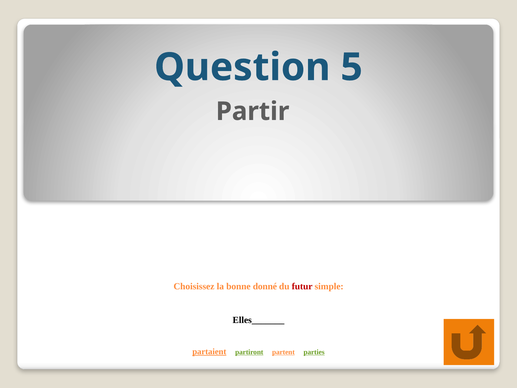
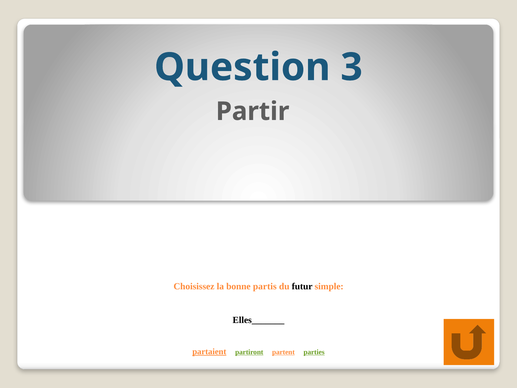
5: 5 -> 3
donné: donné -> partis
futur colour: red -> black
